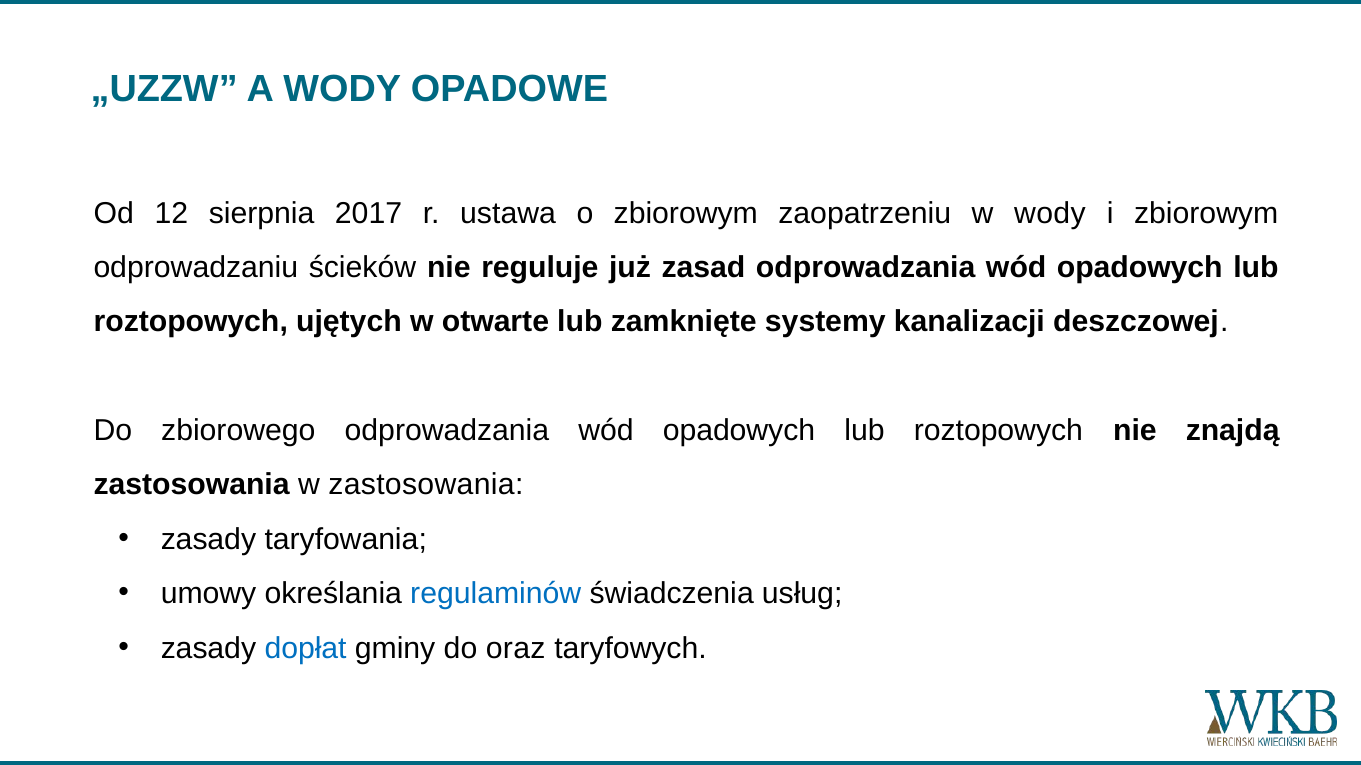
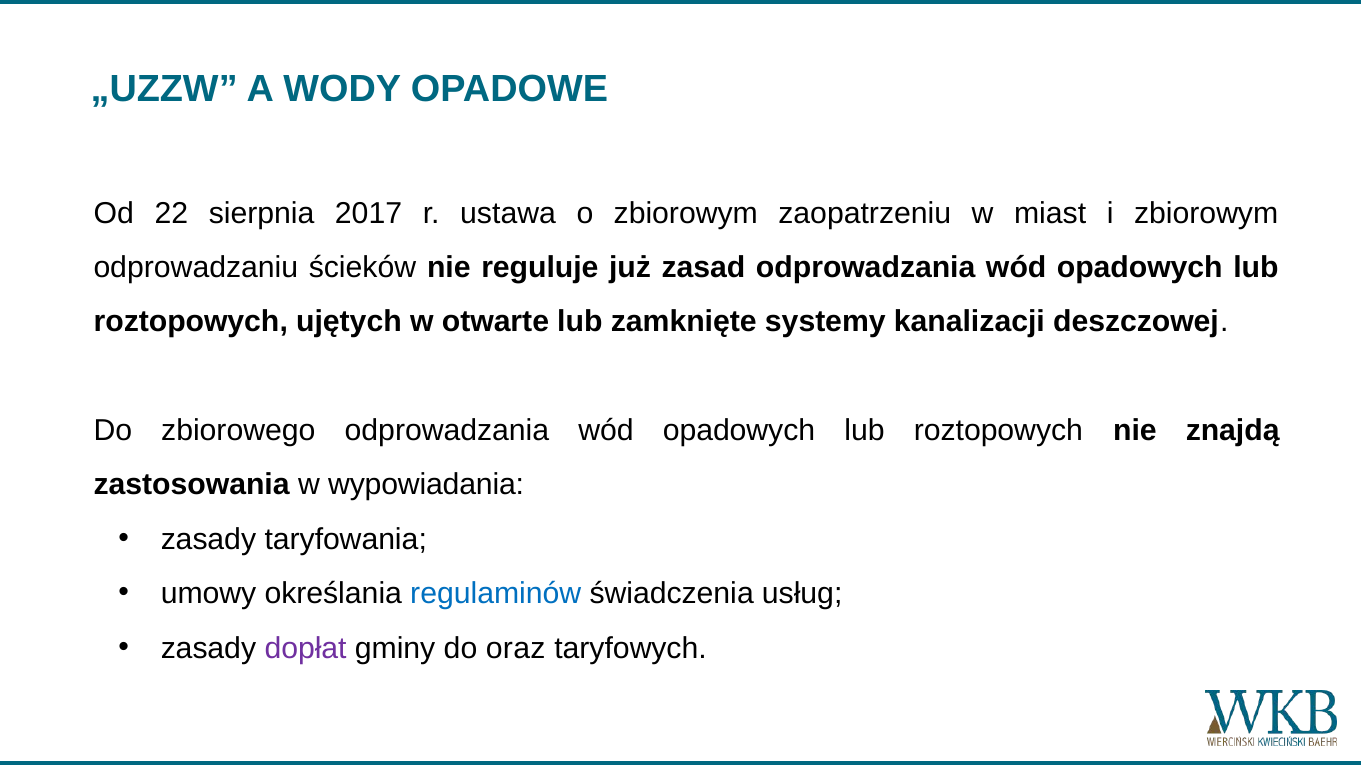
12: 12 -> 22
w wody: wody -> miast
w zastosowania: zastosowania -> wypowiadania
dopłat colour: blue -> purple
